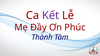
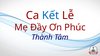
Kết colour: purple -> blue
